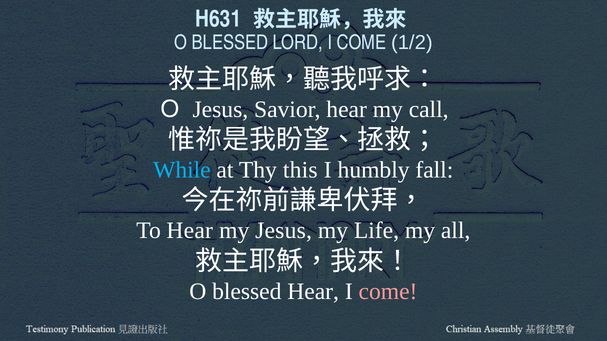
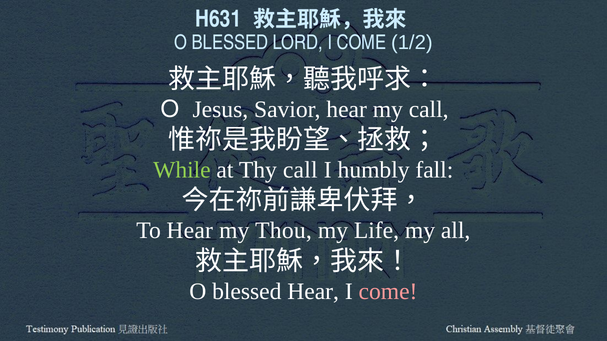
While colour: light blue -> light green
Thy this: this -> call
my Jesus: Jesus -> Thou
